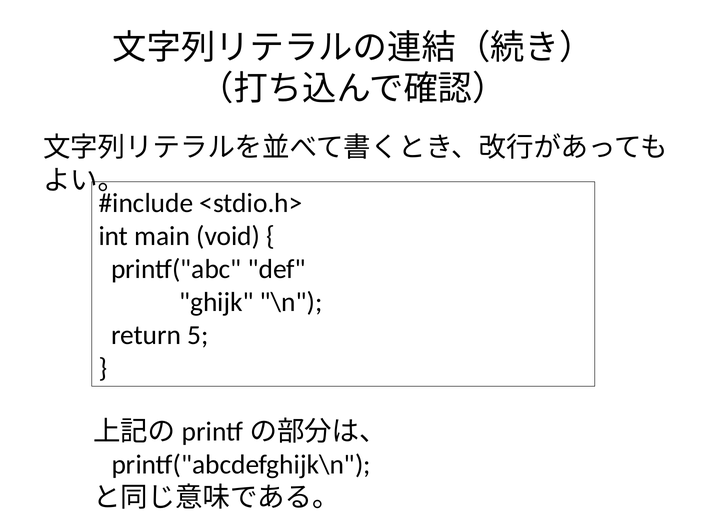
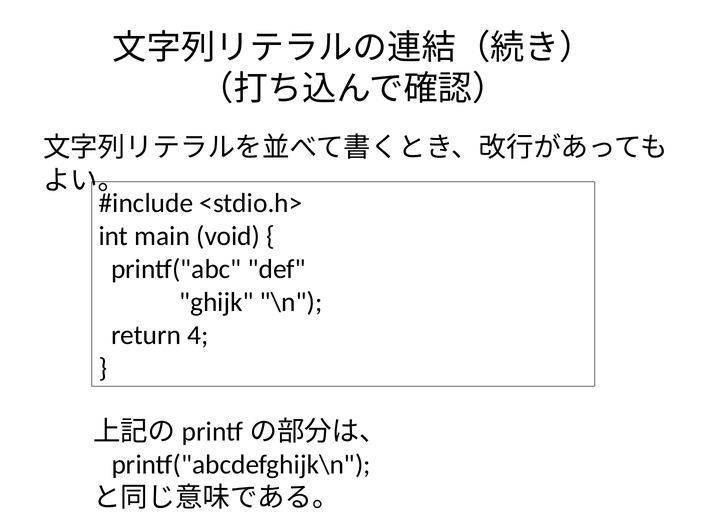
5: 5 -> 4
